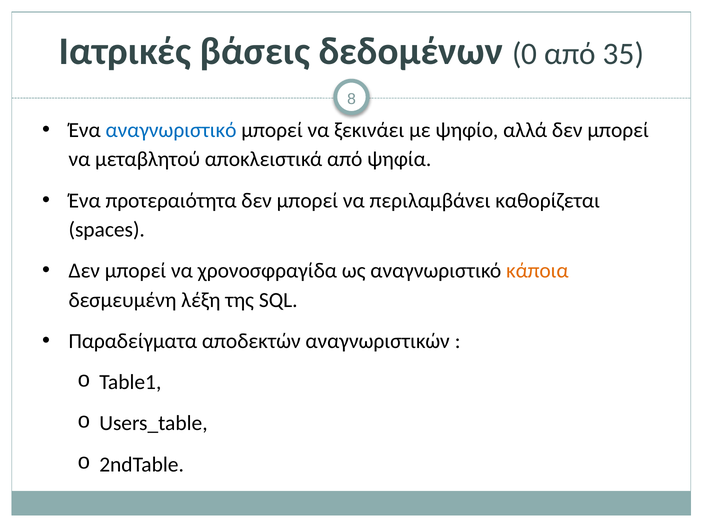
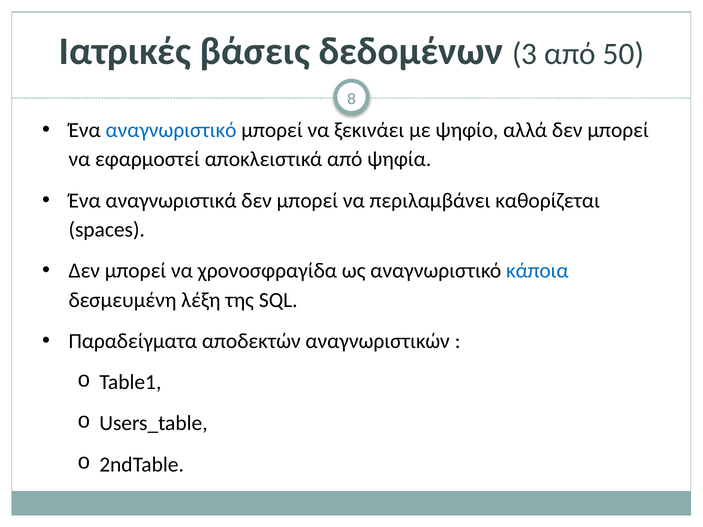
0: 0 -> 3
35: 35 -> 50
μεταβλητού: μεταβλητού -> εφαρμοστεί
προτεραιότητα: προτεραιότητα -> αναγνωριστικά
κάποια colour: orange -> blue
